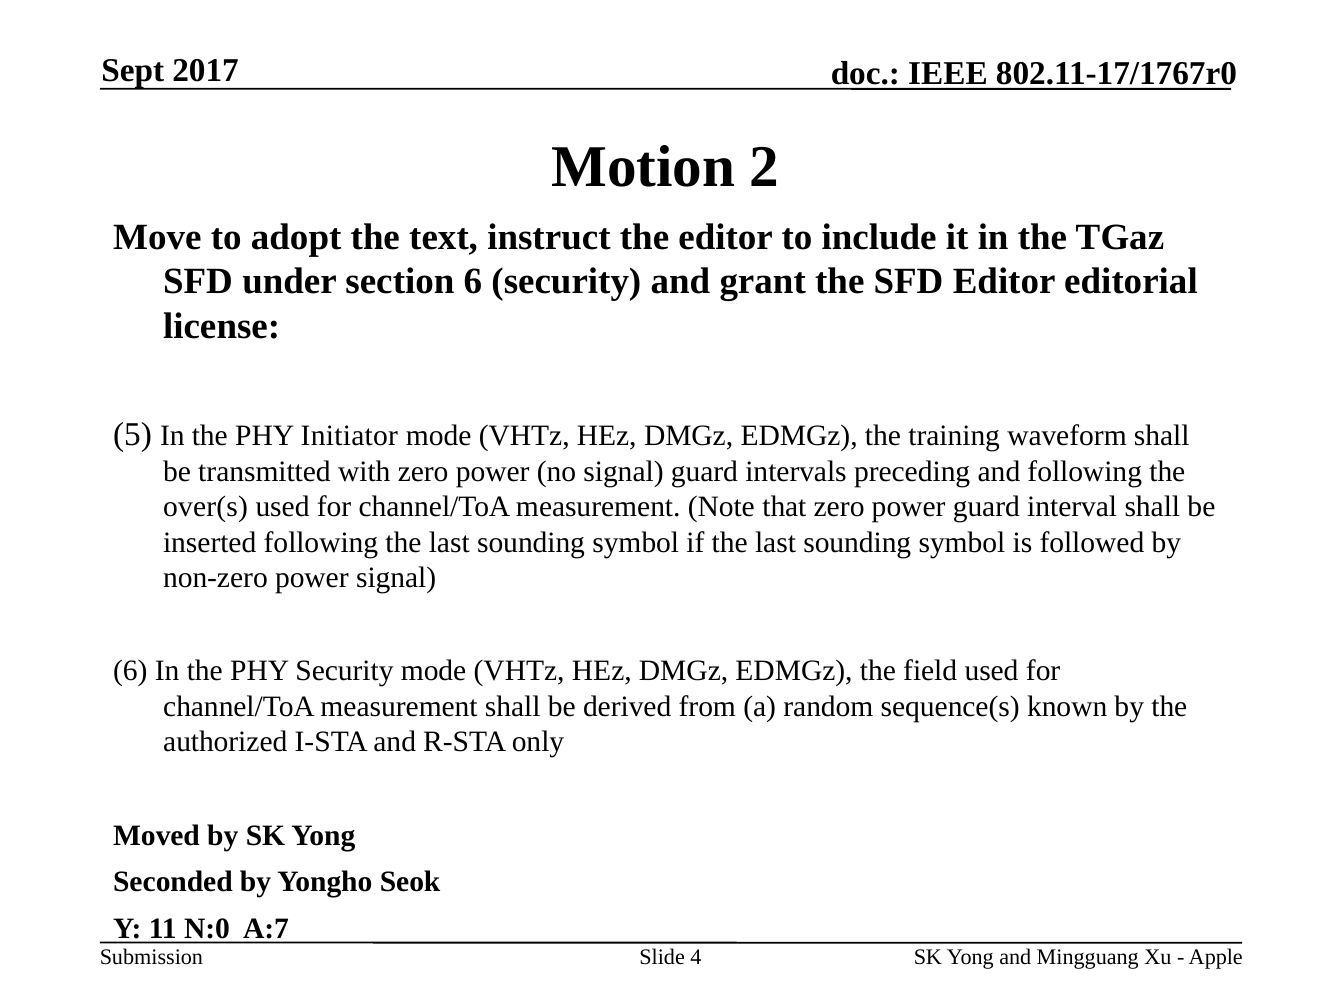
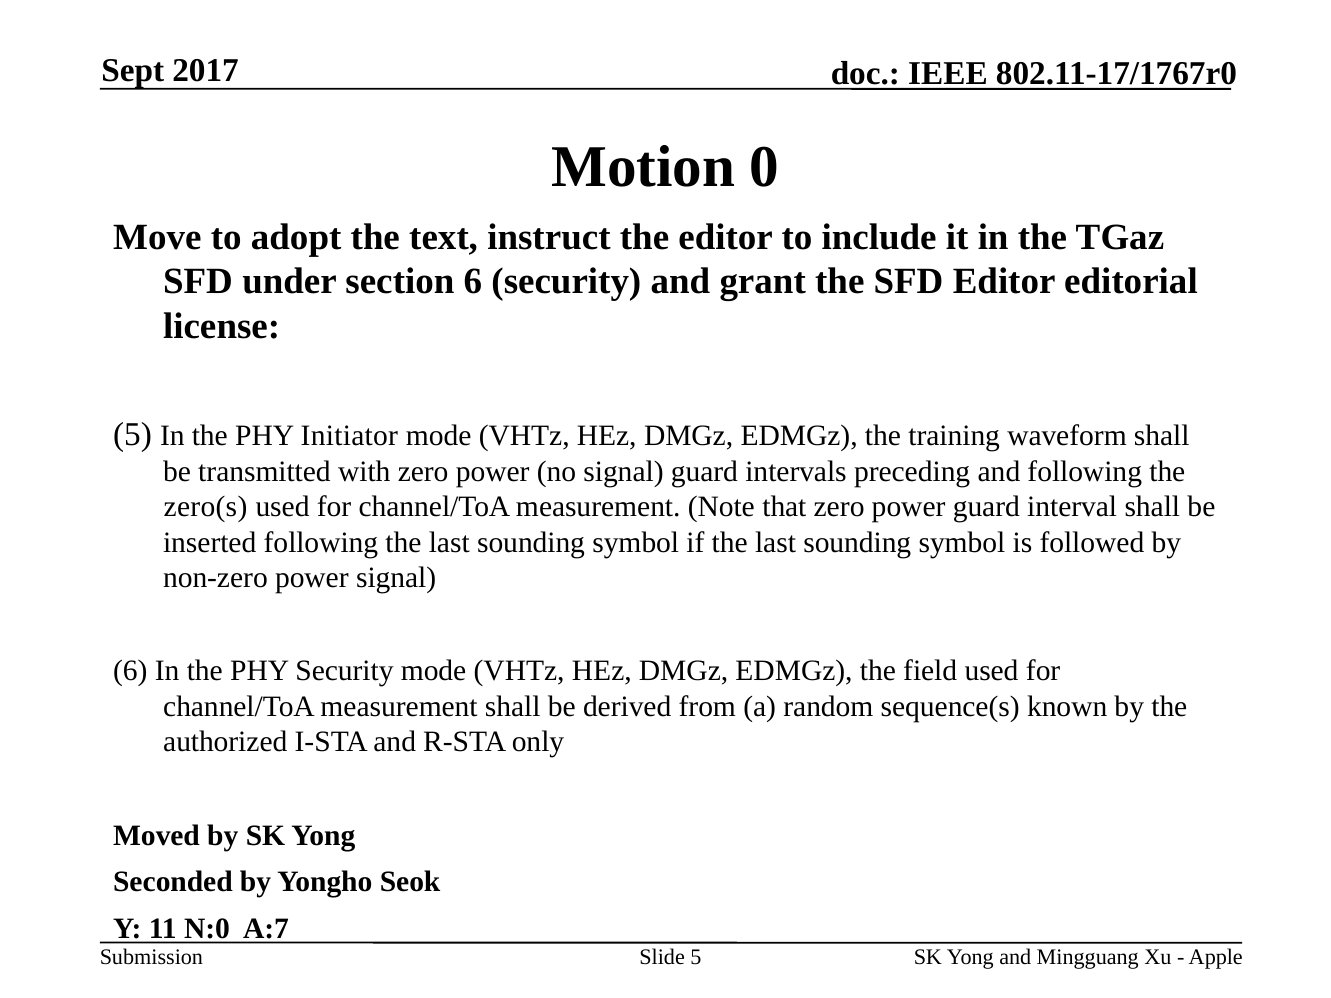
2: 2 -> 0
over(s: over(s -> zero(s
Slide 4: 4 -> 5
